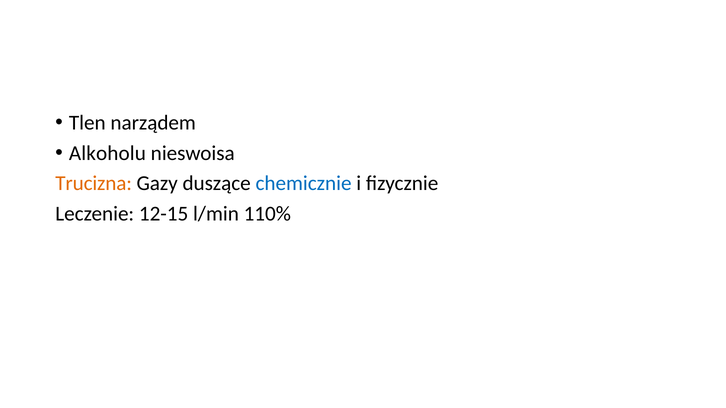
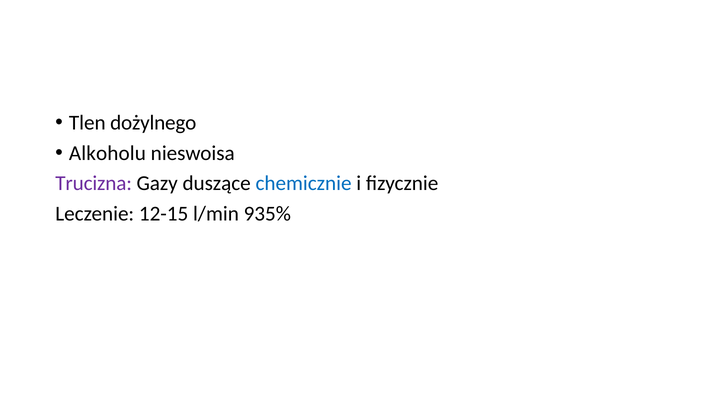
narządem: narządem -> dożylnego
Trucizna colour: orange -> purple
110%: 110% -> 935%
